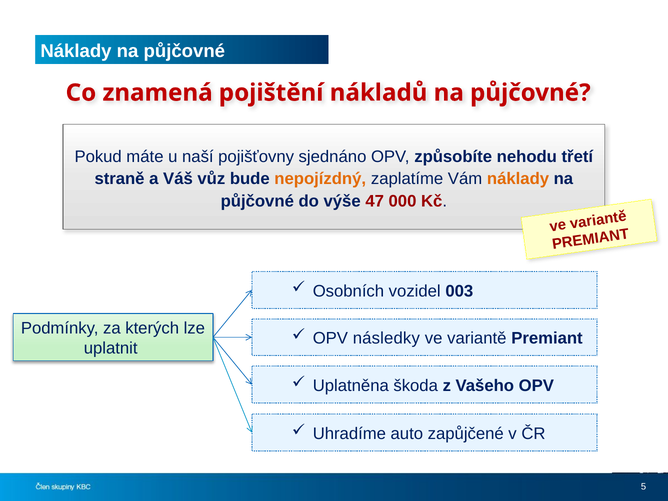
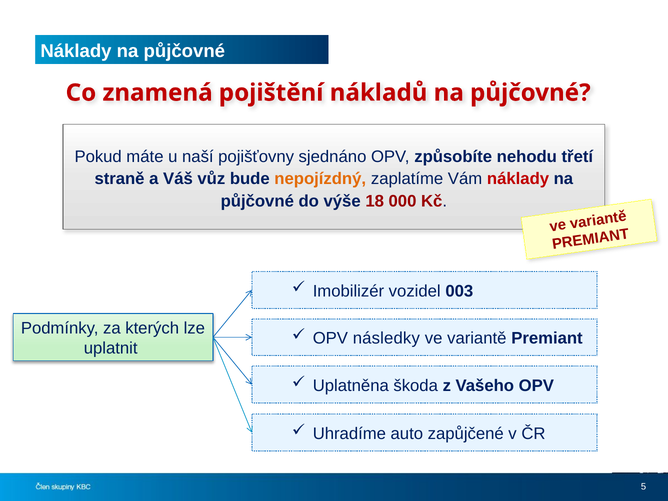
náklady at (518, 179) colour: orange -> red
47: 47 -> 18
Osobních: Osobních -> Imobilizér
